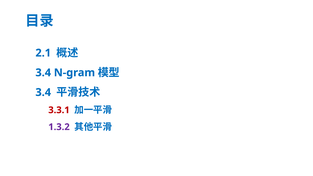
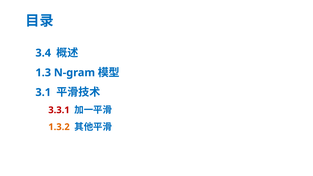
2.1: 2.1 -> 3.4
3.4 at (43, 73): 3.4 -> 1.3
3.4 at (43, 92): 3.4 -> 3.1
1.3.2 colour: purple -> orange
